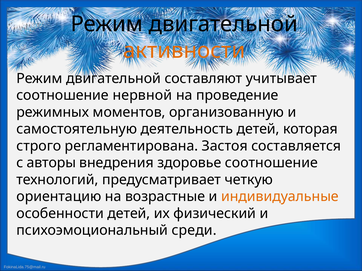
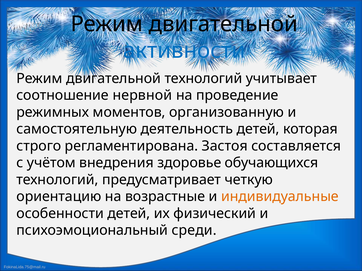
активности colour: orange -> blue
двигательной составляют: составляют -> технологий
авторы: авторы -> учётом
здоровье соотношение: соотношение -> обучающихся
